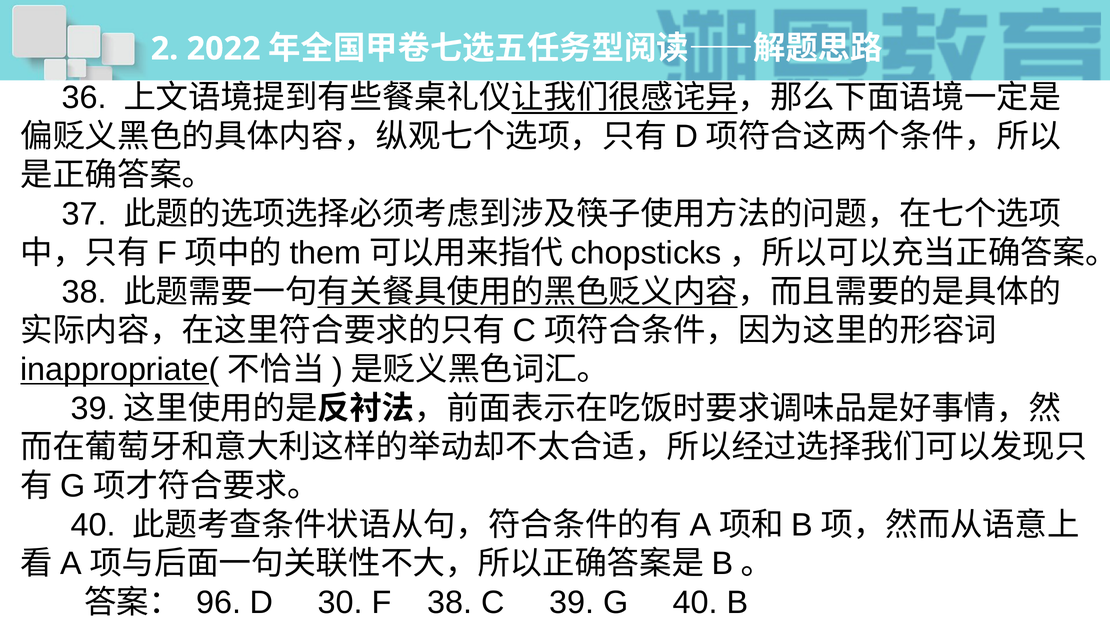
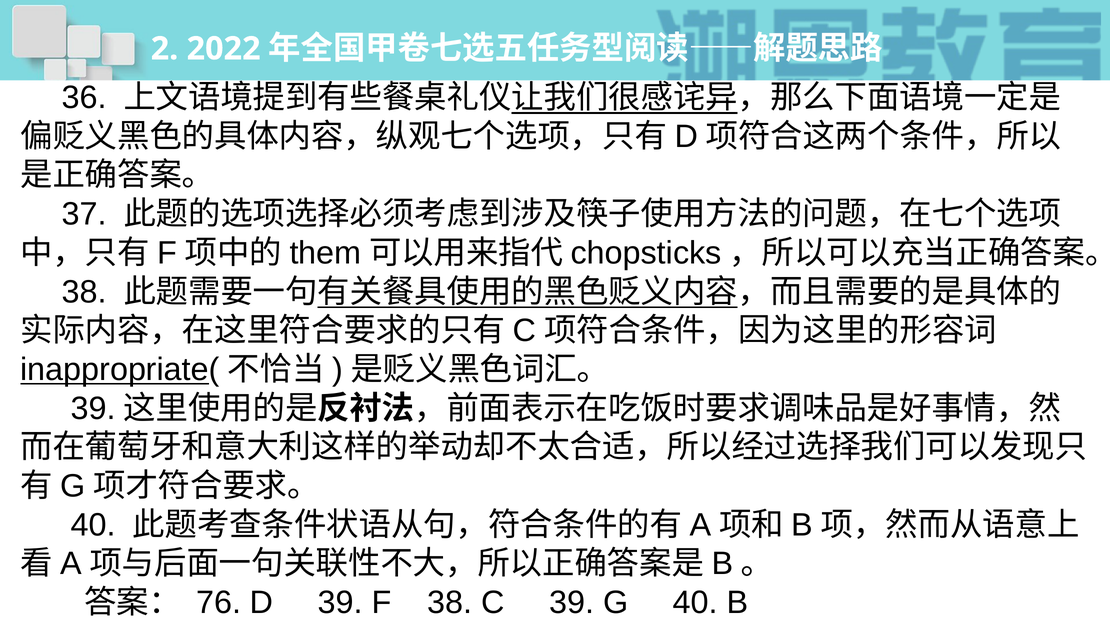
96: 96 -> 76
D 30: 30 -> 39
